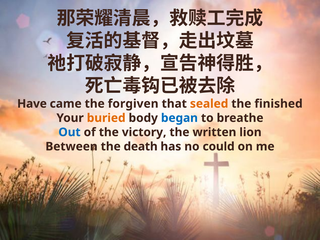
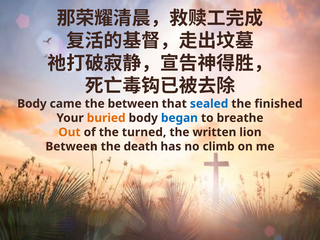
Have at (32, 104): Have -> Body
the forgiven: forgiven -> between
sealed colour: orange -> blue
Out colour: blue -> orange
victory: victory -> turned
could: could -> climb
